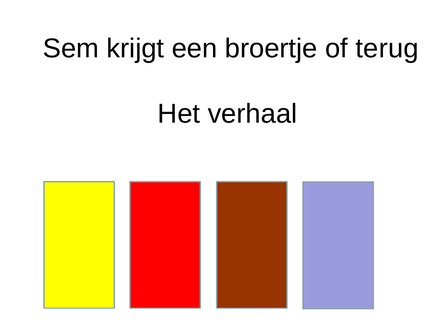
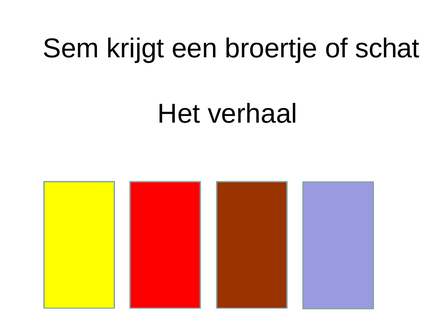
terug: terug -> schat
